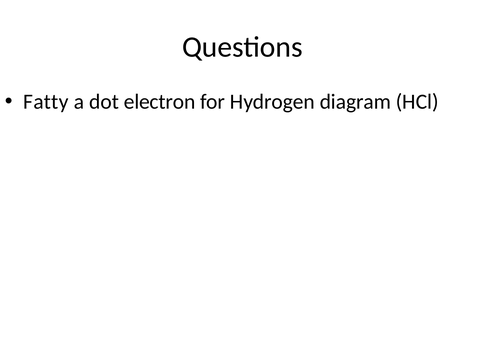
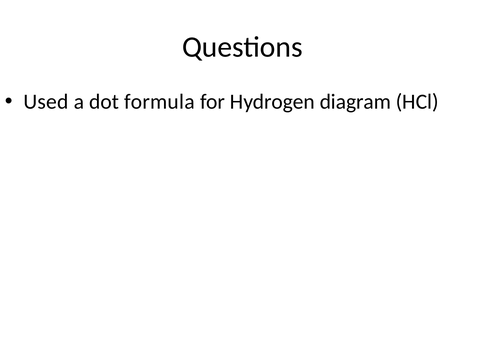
Fatty: Fatty -> Used
electron: electron -> formula
